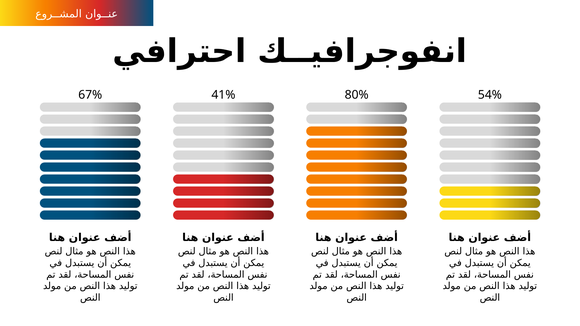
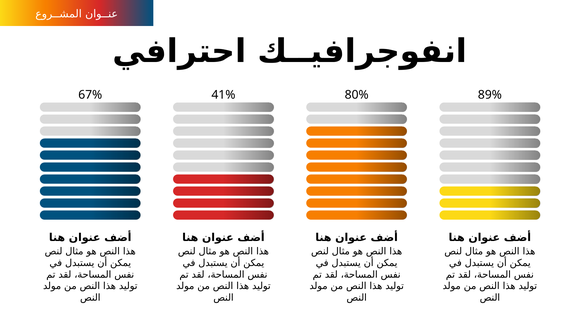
54%: 54% -> 89%
